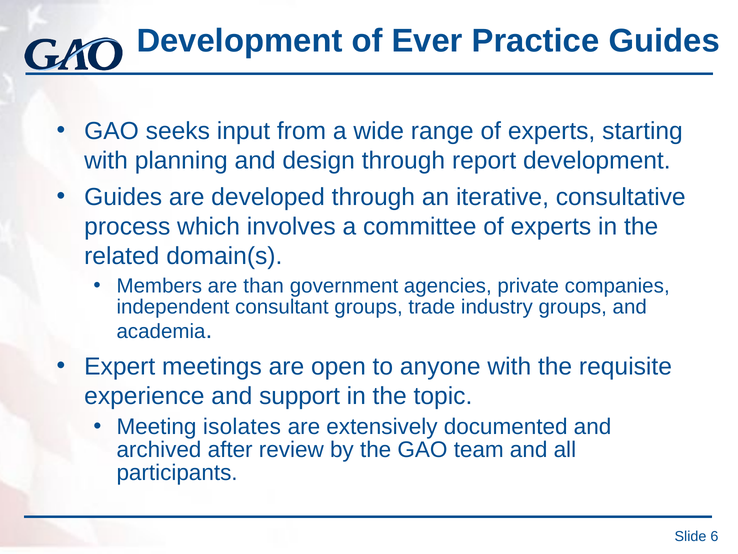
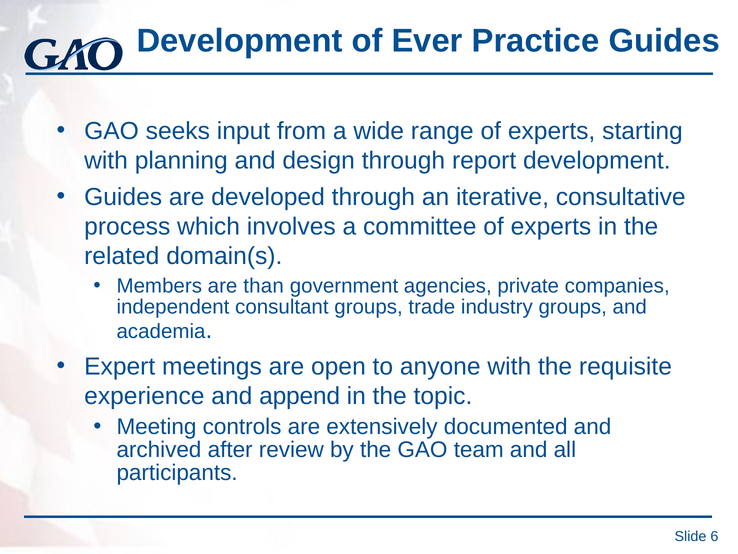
support: support -> append
isolates: isolates -> controls
